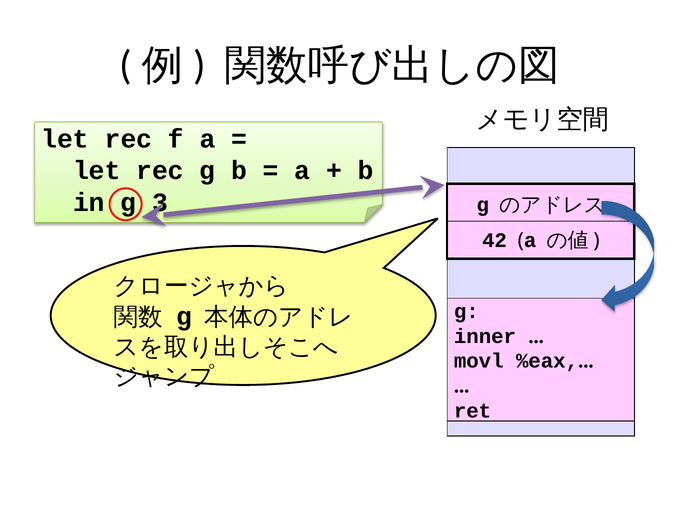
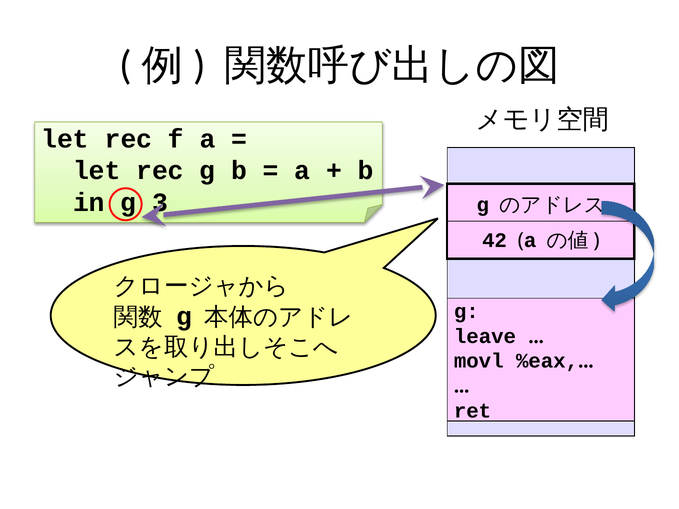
inner: inner -> leave
